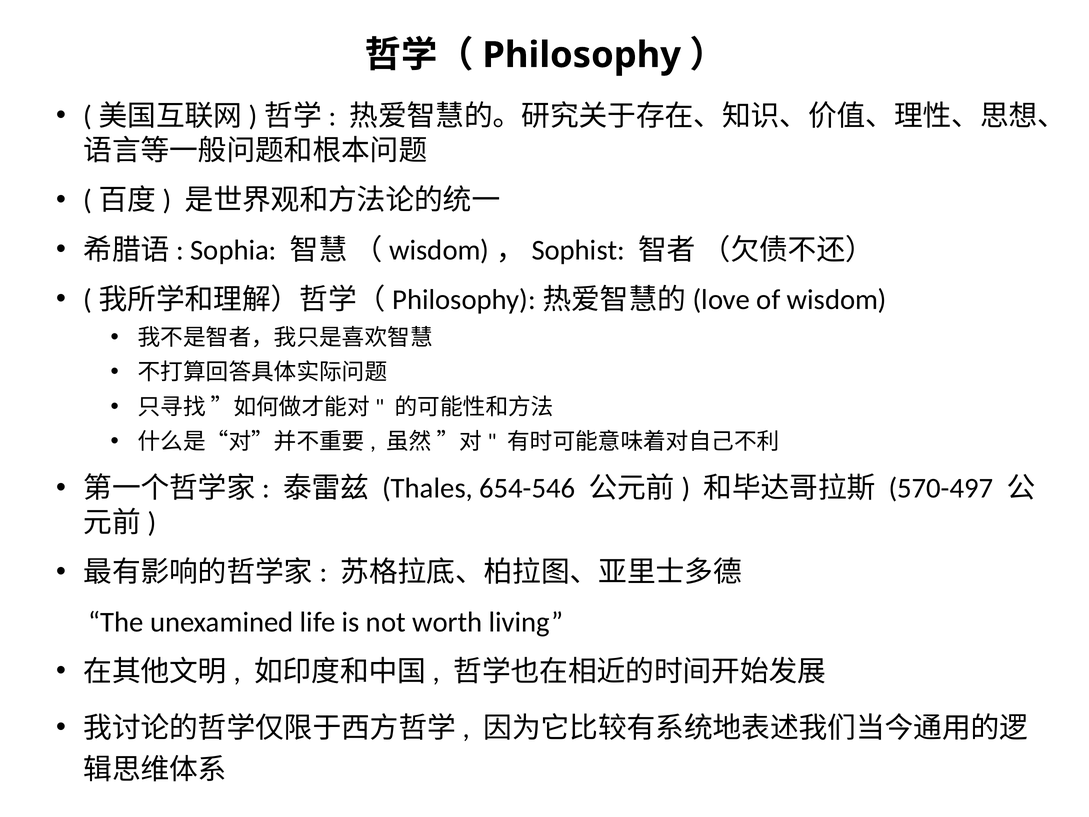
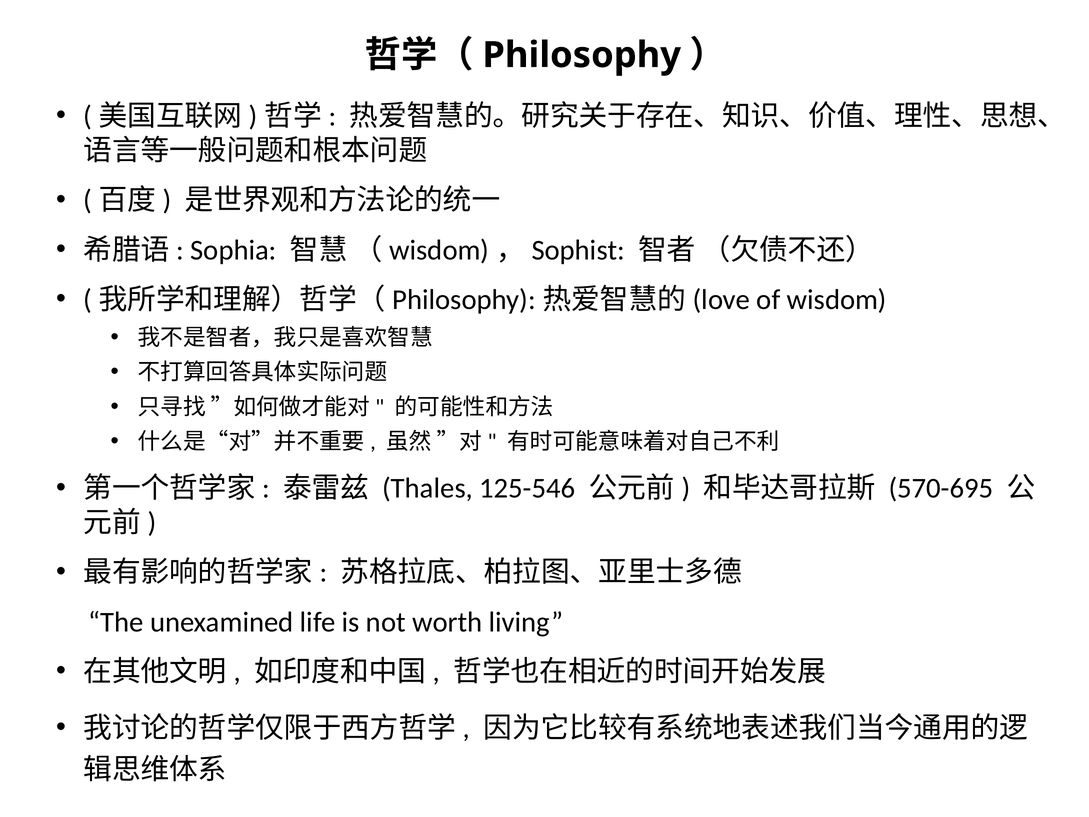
654-546: 654-546 -> 125-546
570-497: 570-497 -> 570-695
